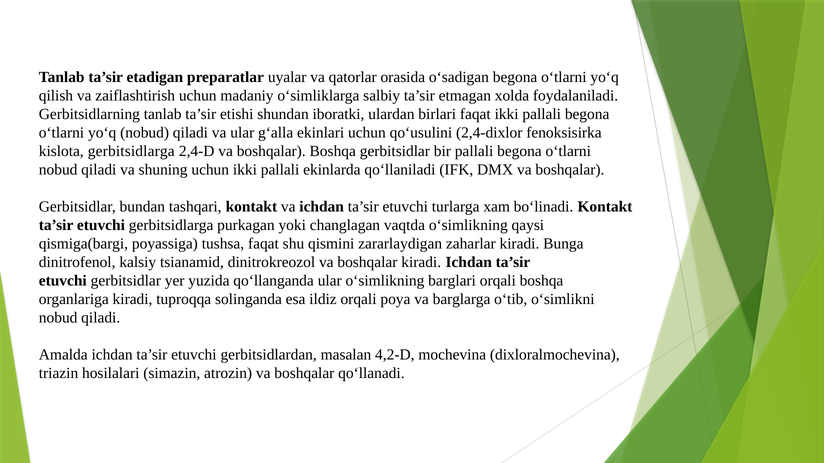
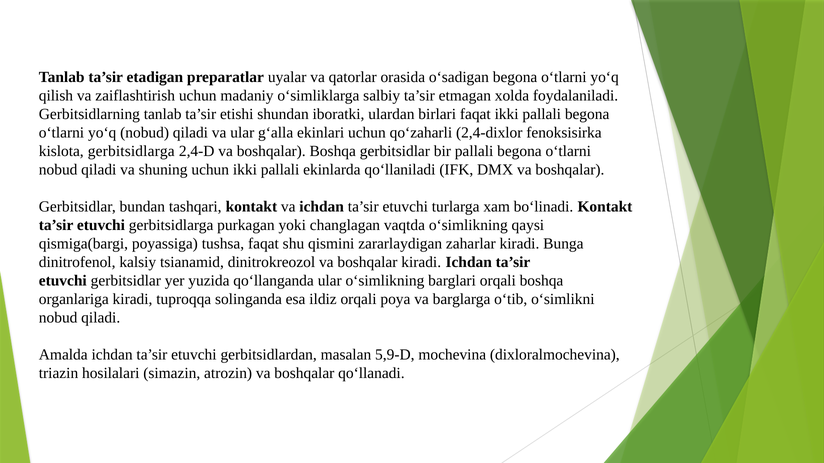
qo‘usulini: qo‘usulini -> qo‘zaharli
4,2-D: 4,2-D -> 5,9-D
